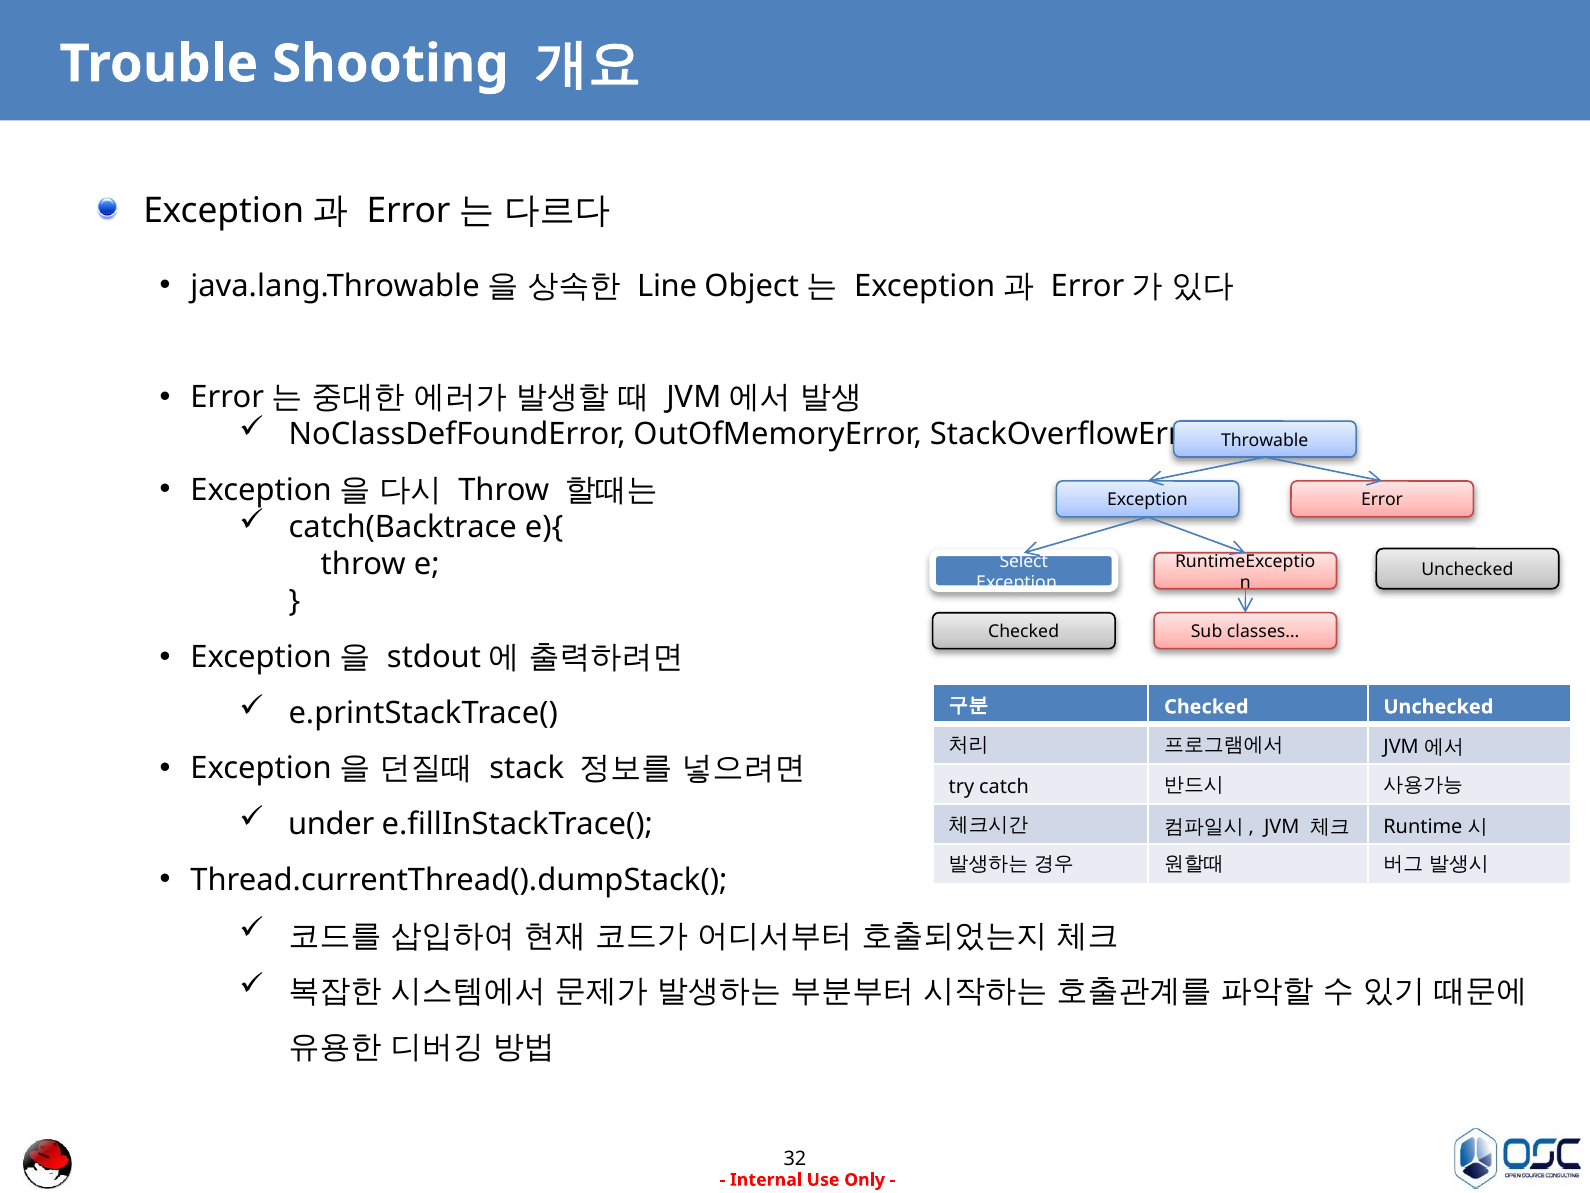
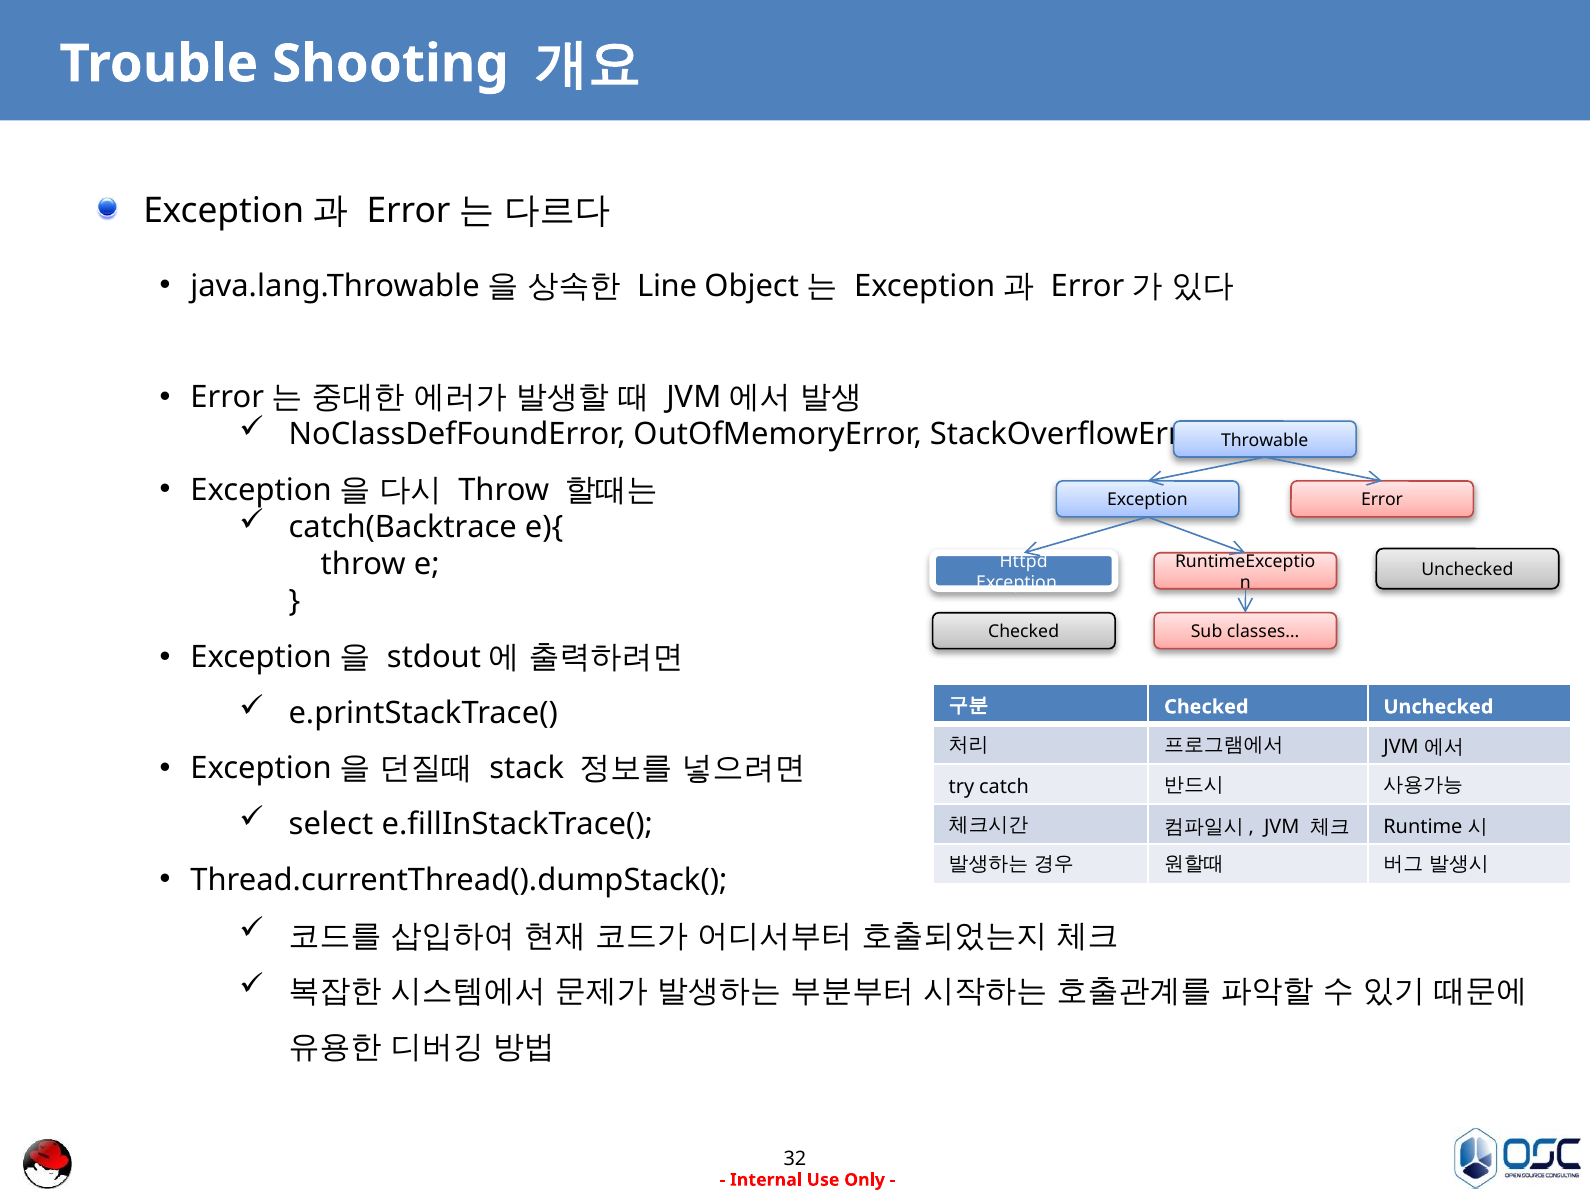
Select: Select -> Httpd
under: under -> select
